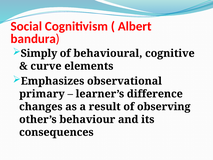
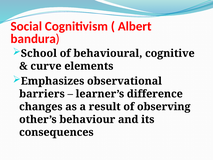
Simply: Simply -> School
primary: primary -> barriers
